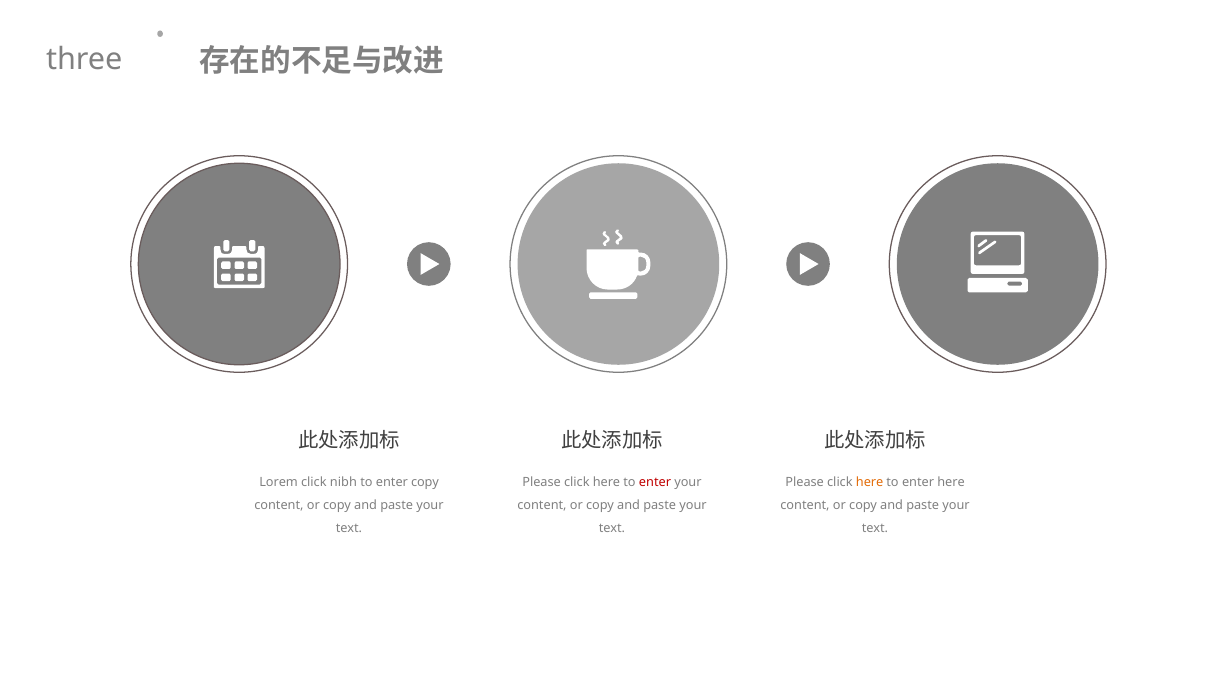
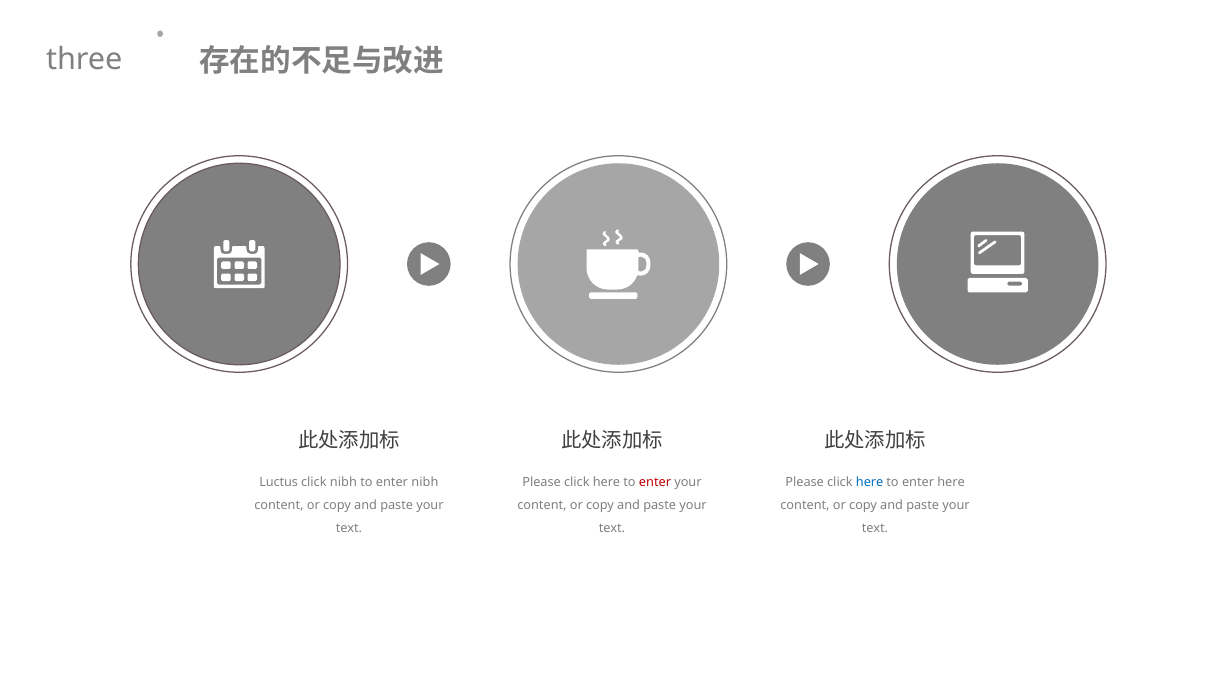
Lorem: Lorem -> Luctus
enter copy: copy -> nibh
here at (870, 483) colour: orange -> blue
